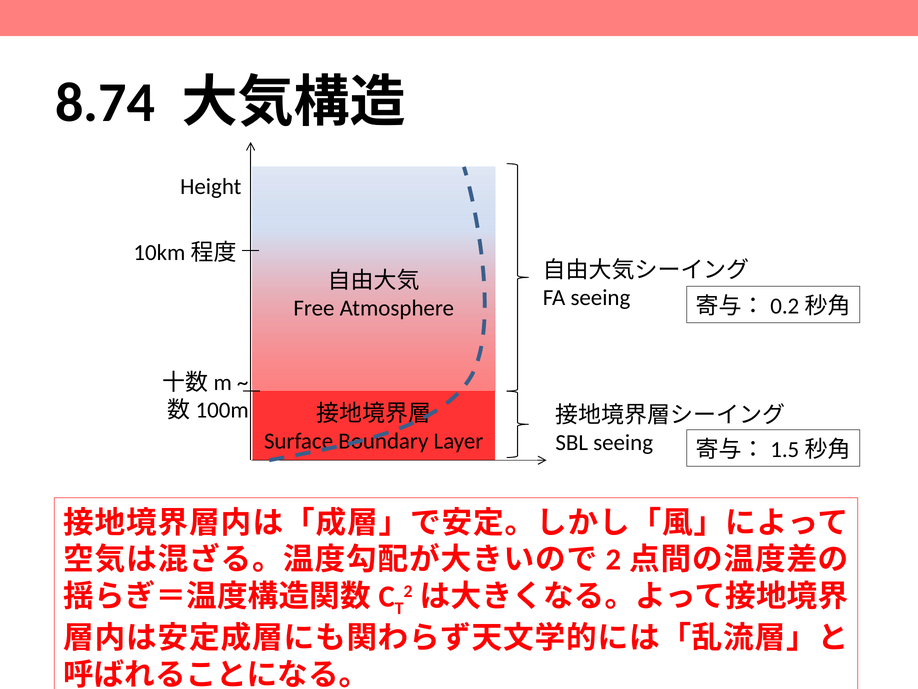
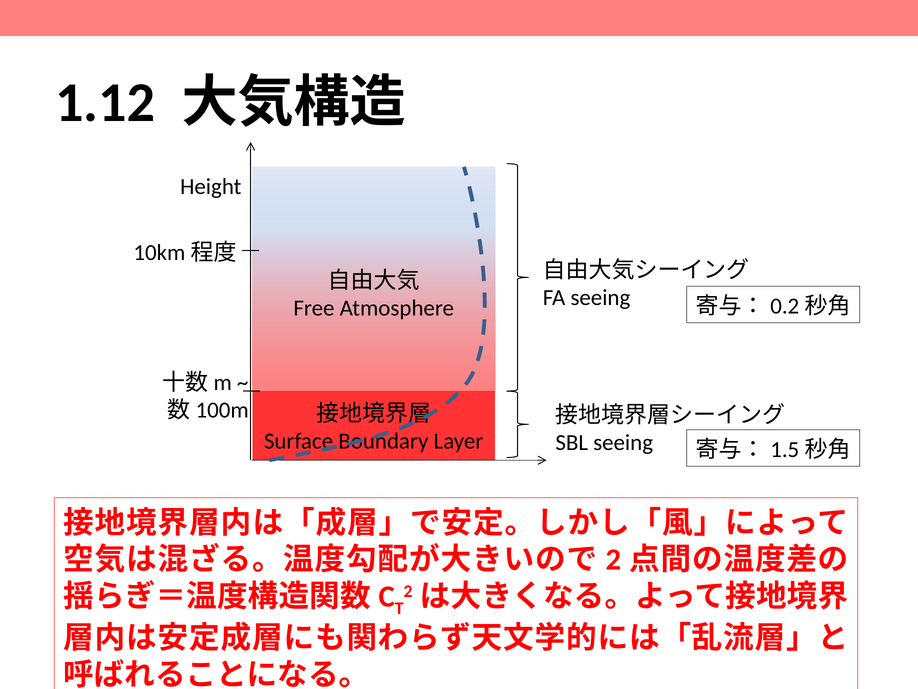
8.74: 8.74 -> 1.12
